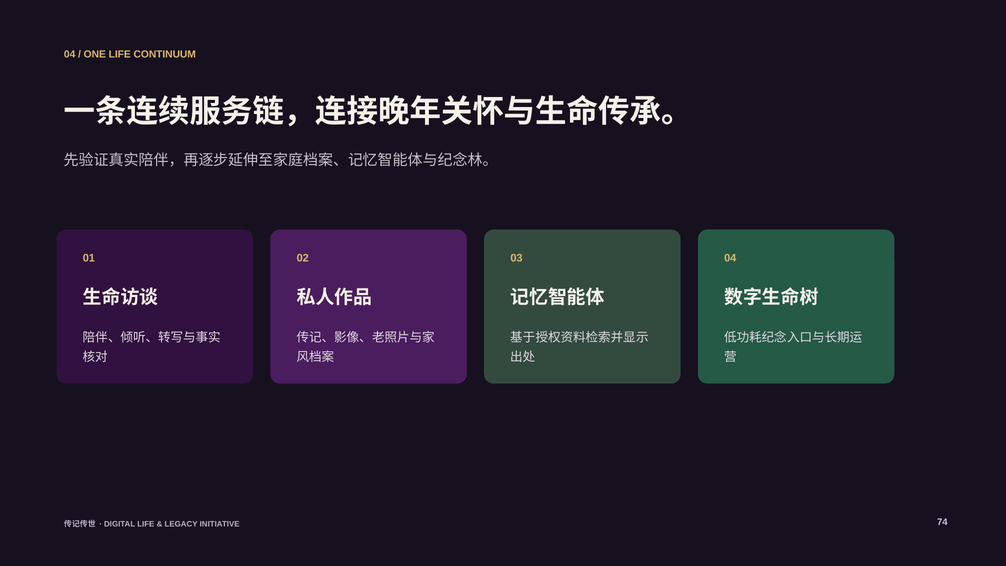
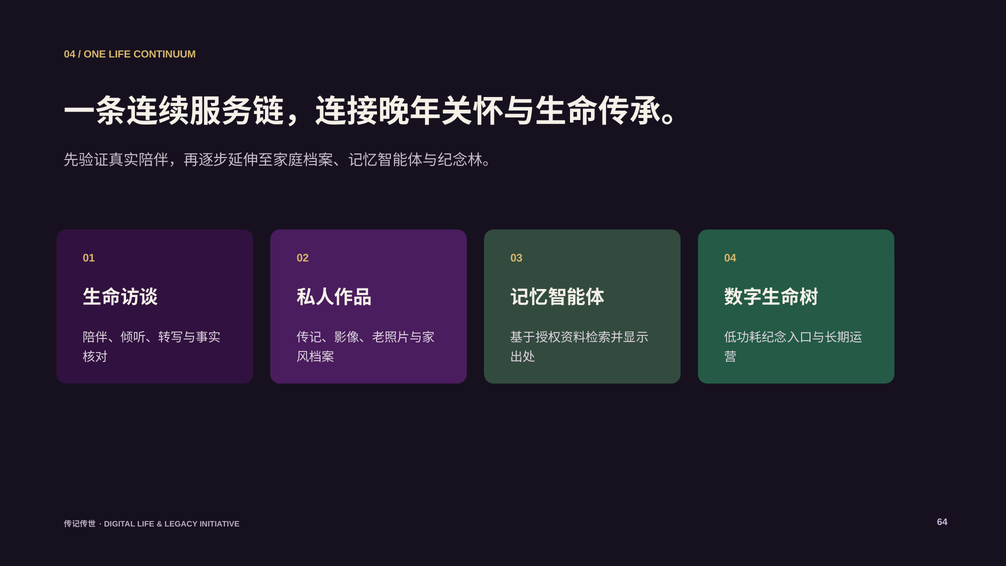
74: 74 -> 64
